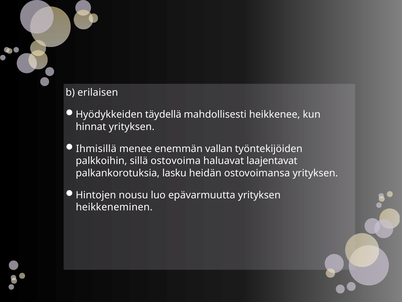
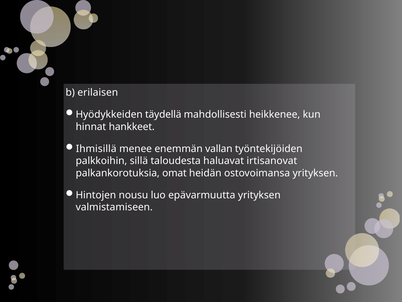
hinnat yrityksen: yrityksen -> hankkeet
ostovoima: ostovoima -> taloudesta
laajentavat: laajentavat -> irtisanovat
lasku: lasku -> omat
heikkeneminen: heikkeneminen -> valmistamiseen
